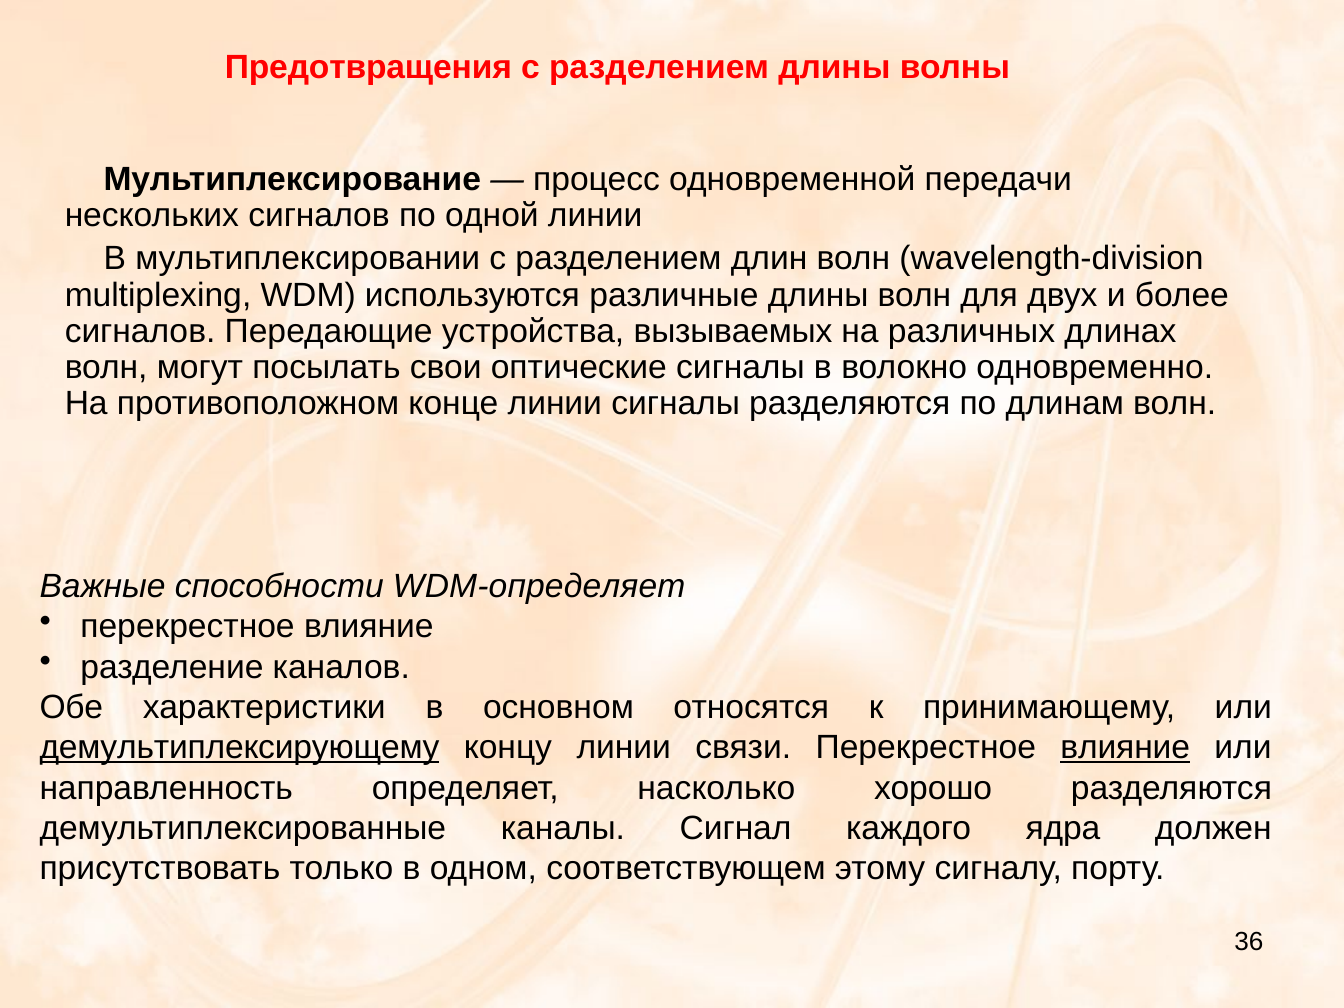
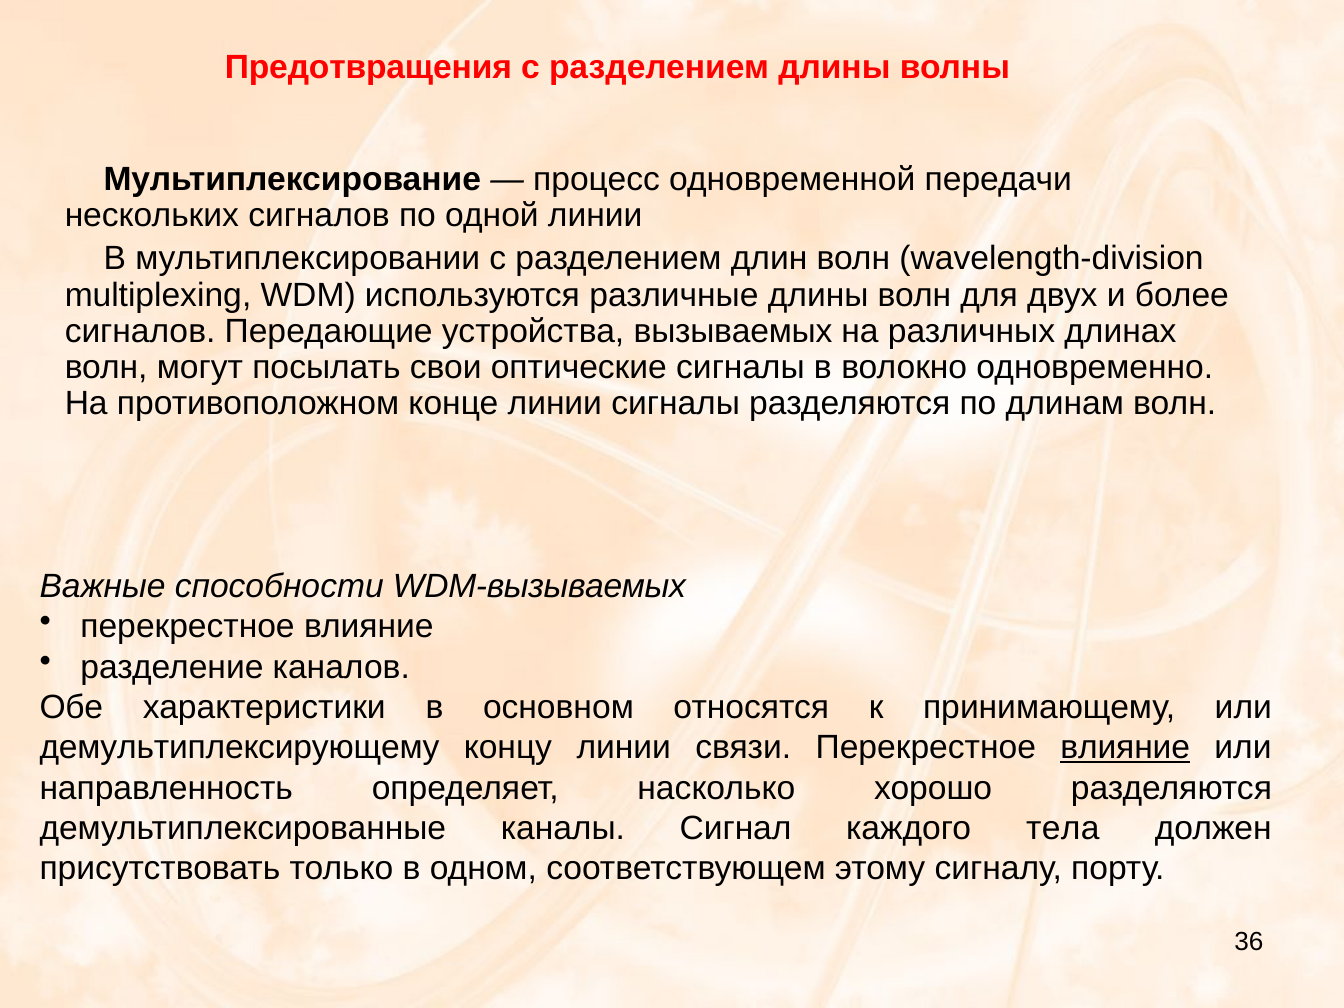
WDM-определяет: WDM-определяет -> WDM-вызываемых
демультиплексирующему underline: present -> none
ядра: ядра -> тела
